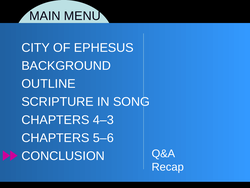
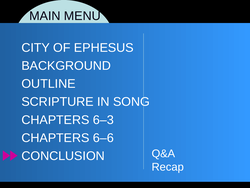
4–3: 4–3 -> 6–3
5–6: 5–6 -> 6–6
